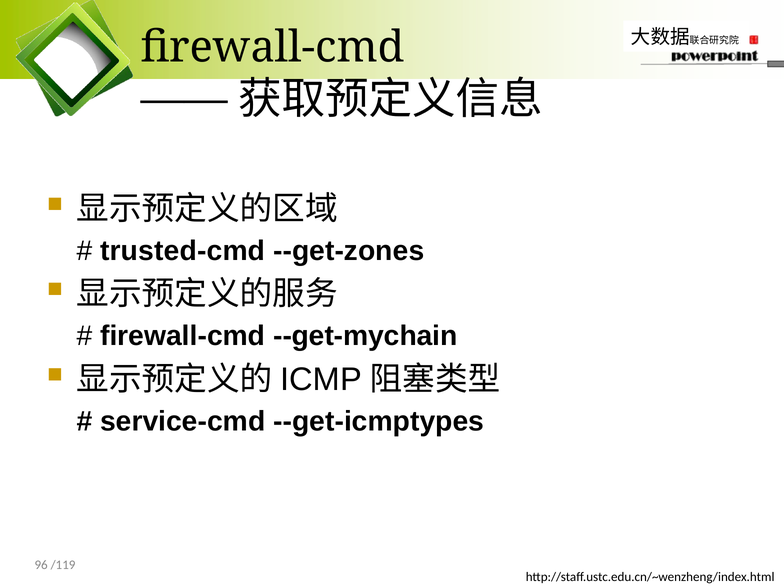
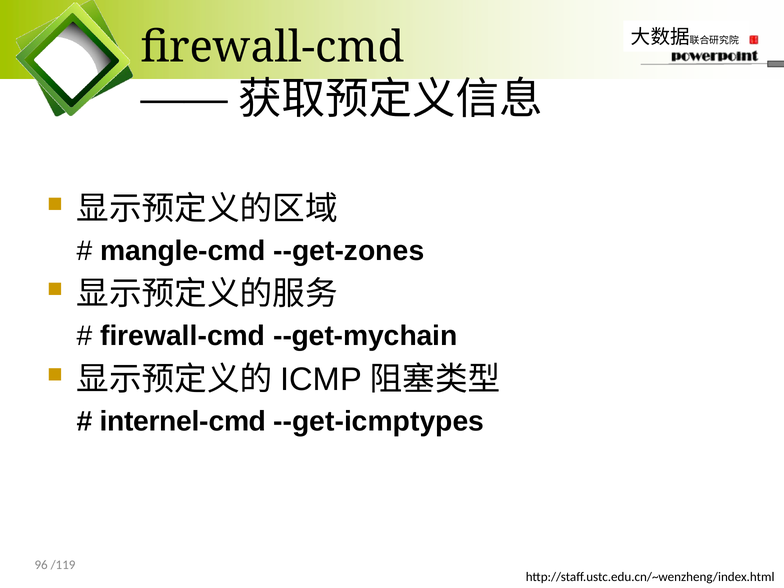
trusted-cmd: trusted-cmd -> mangle-cmd
service-cmd: service-cmd -> internel-cmd
